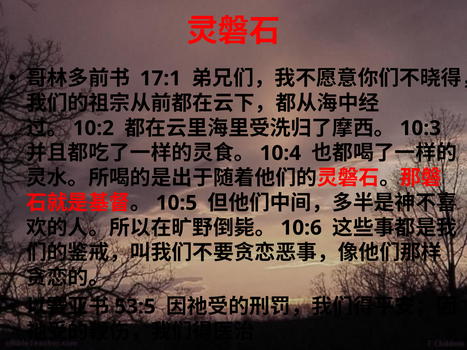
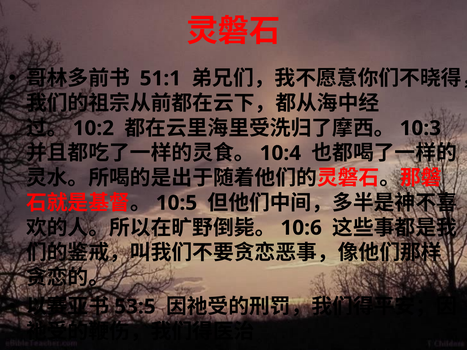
17:1: 17:1 -> 51:1
